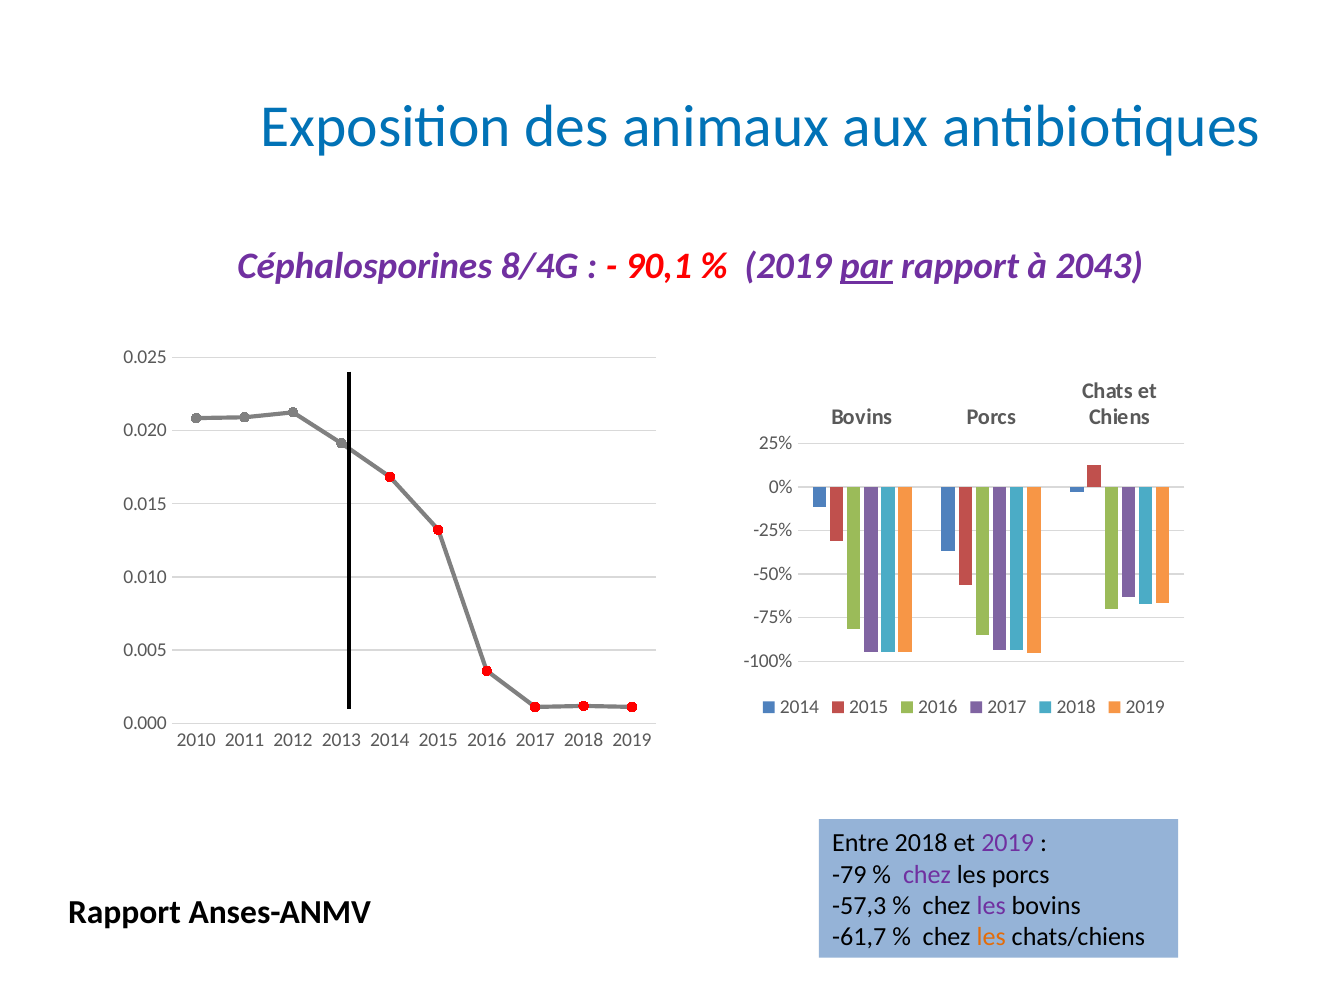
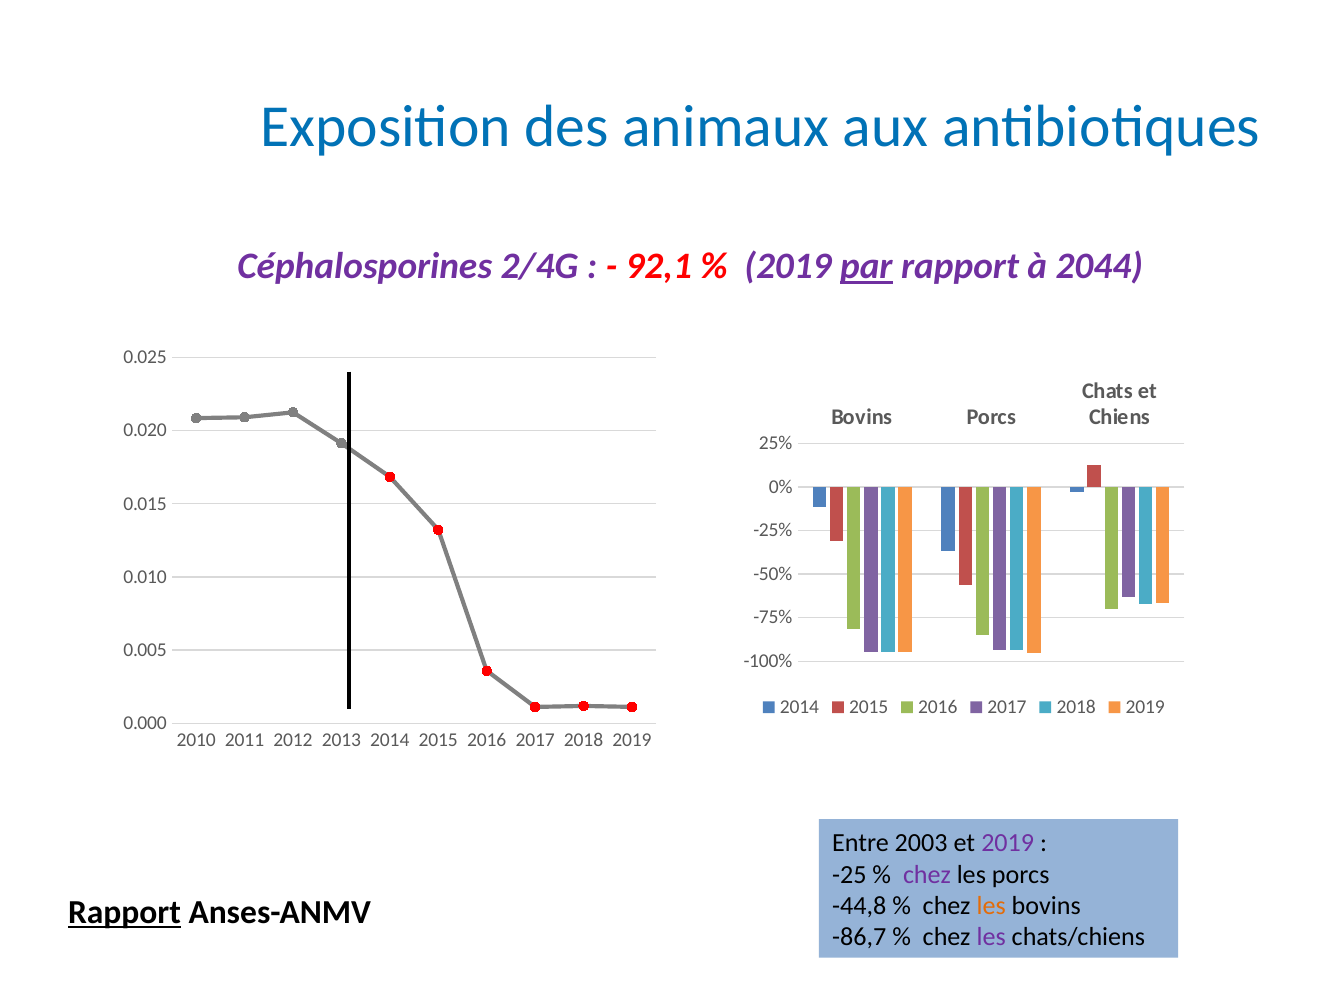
8/4G: 8/4G -> 2/4G
90,1: 90,1 -> 92,1
2043: 2043 -> 2044
Entre 2018: 2018 -> 2003
-79: -79 -> -25
-57,3: -57,3 -> -44,8
les at (991, 906) colour: purple -> orange
Rapport at (124, 913) underline: none -> present
-61,7: -61,7 -> -86,7
les at (991, 938) colour: orange -> purple
